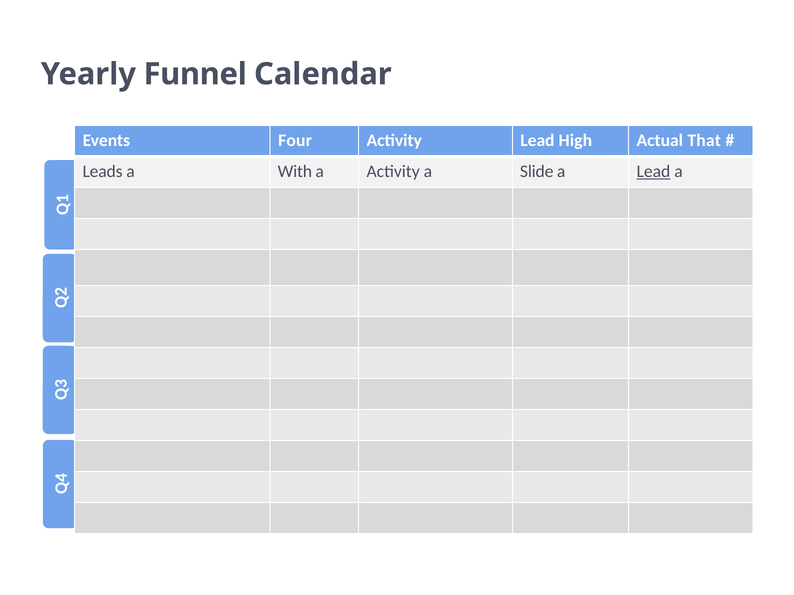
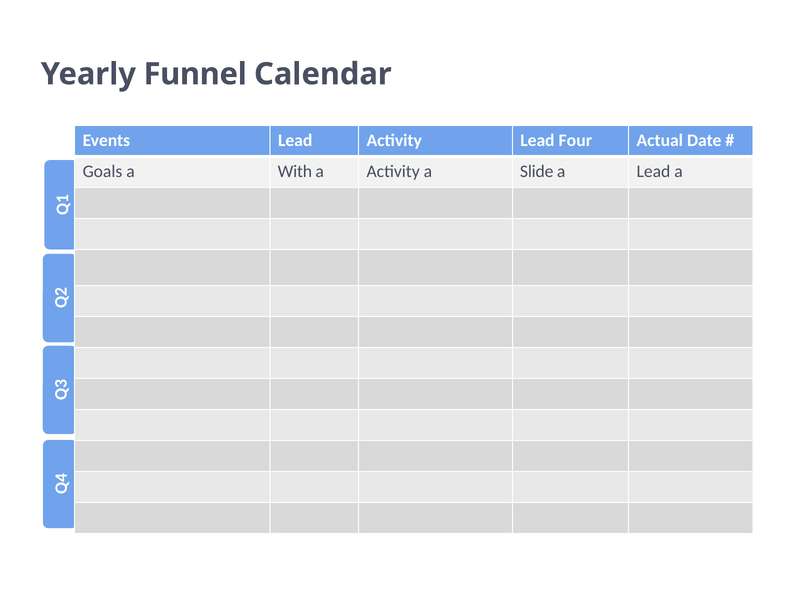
Events Four: Four -> Lead
High: High -> Four
That: That -> Date
Leads: Leads -> Goals
Lead at (653, 172) underline: present -> none
